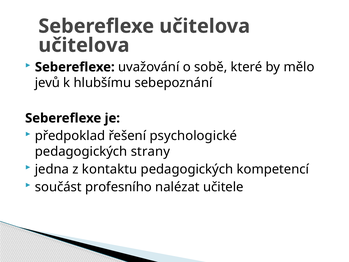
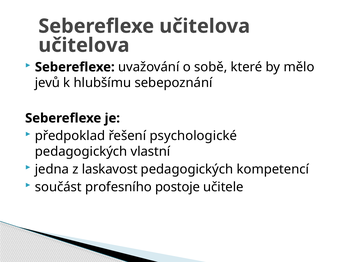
strany: strany -> vlastní
kontaktu: kontaktu -> laskavost
nalézat: nalézat -> postoje
